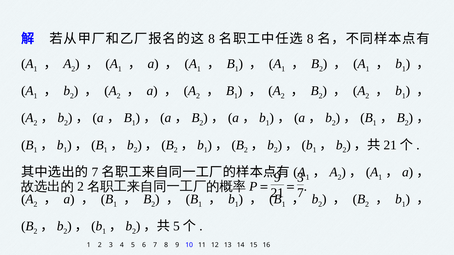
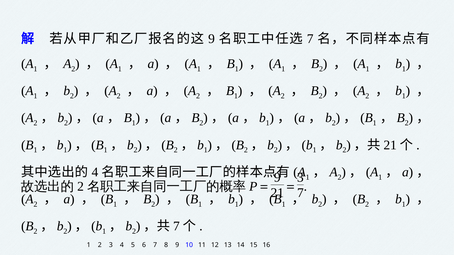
8 at (212, 39): 8 -> 9
8 at (310, 39): 8 -> 7
7 at (95, 172): 7 -> 4
5 at (176, 227): 5 -> 7
